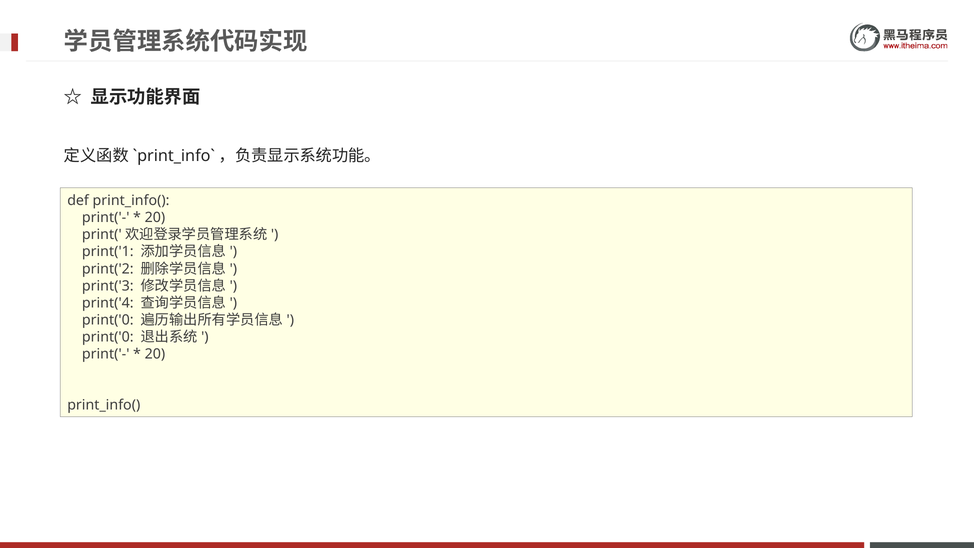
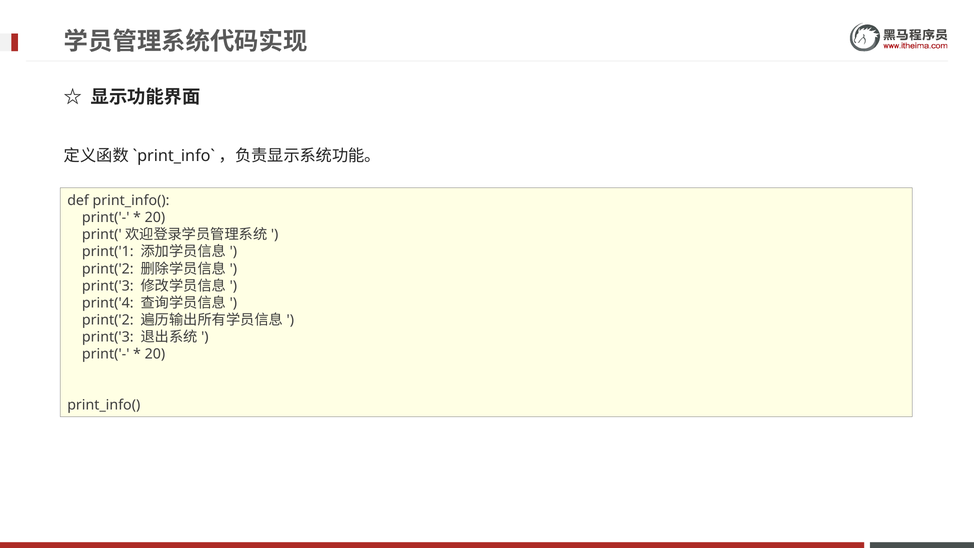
print('0 at (108, 320): print('0 -> print('2
print('0 at (108, 337): print('0 -> print('3
